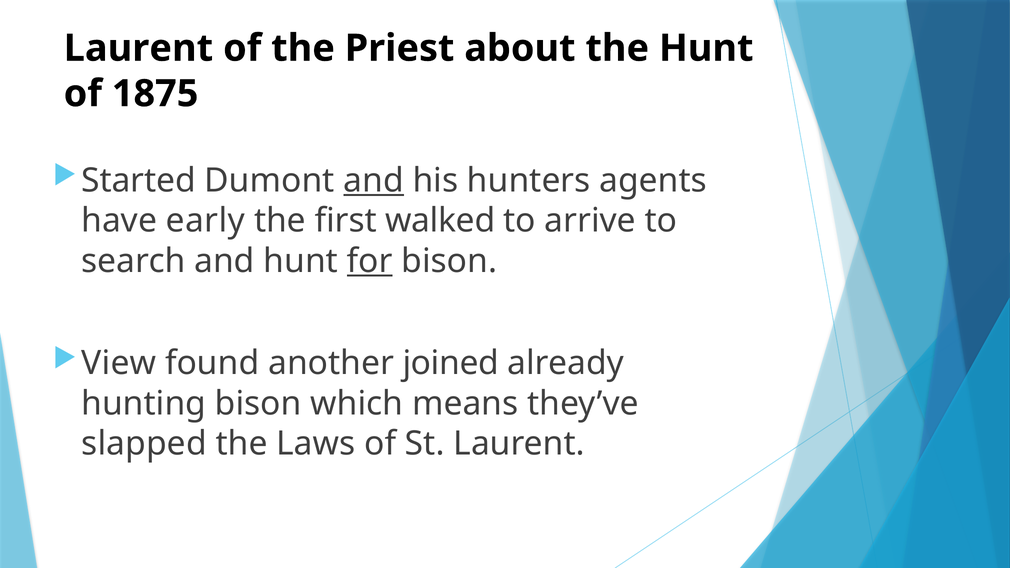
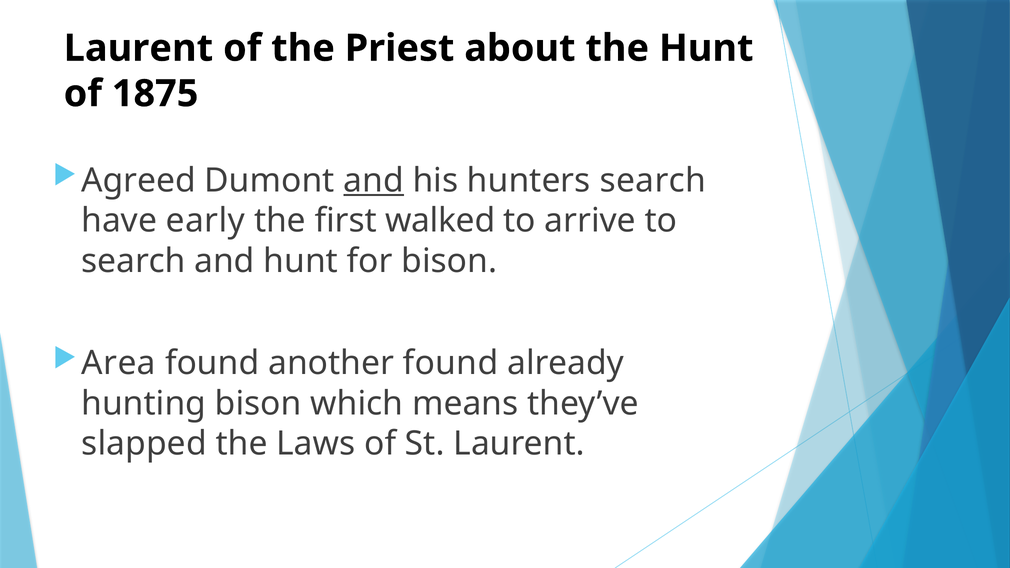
Started: Started -> Agreed
hunters agents: agents -> search
for underline: present -> none
View: View -> Area
another joined: joined -> found
